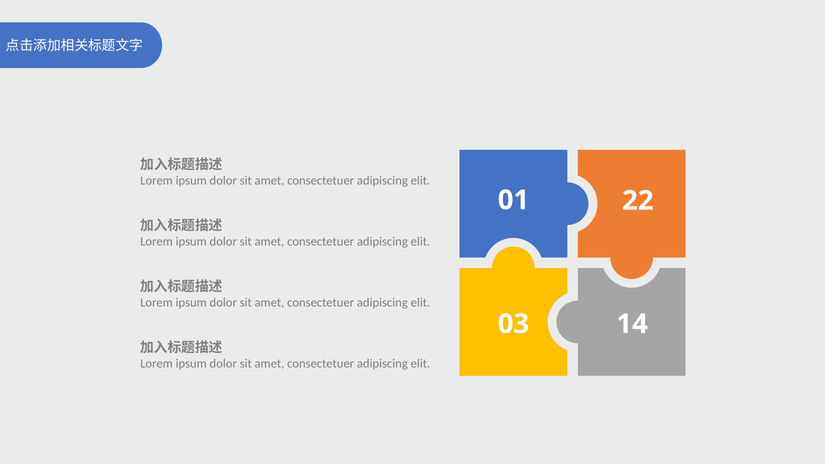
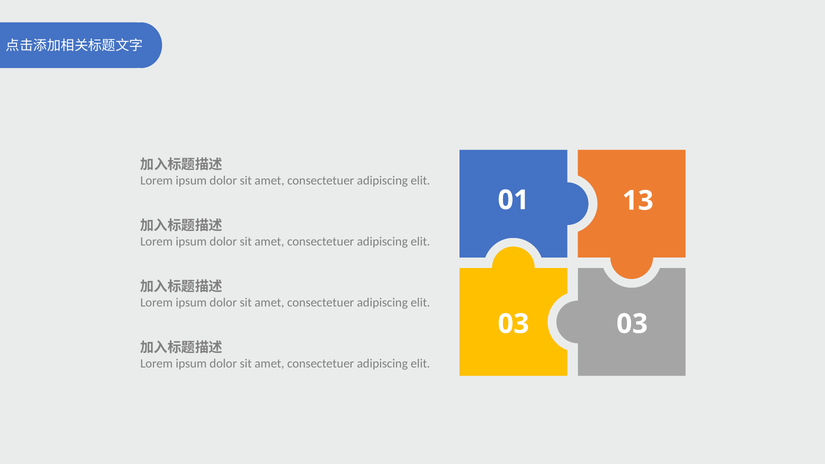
22: 22 -> 13
03 14: 14 -> 03
